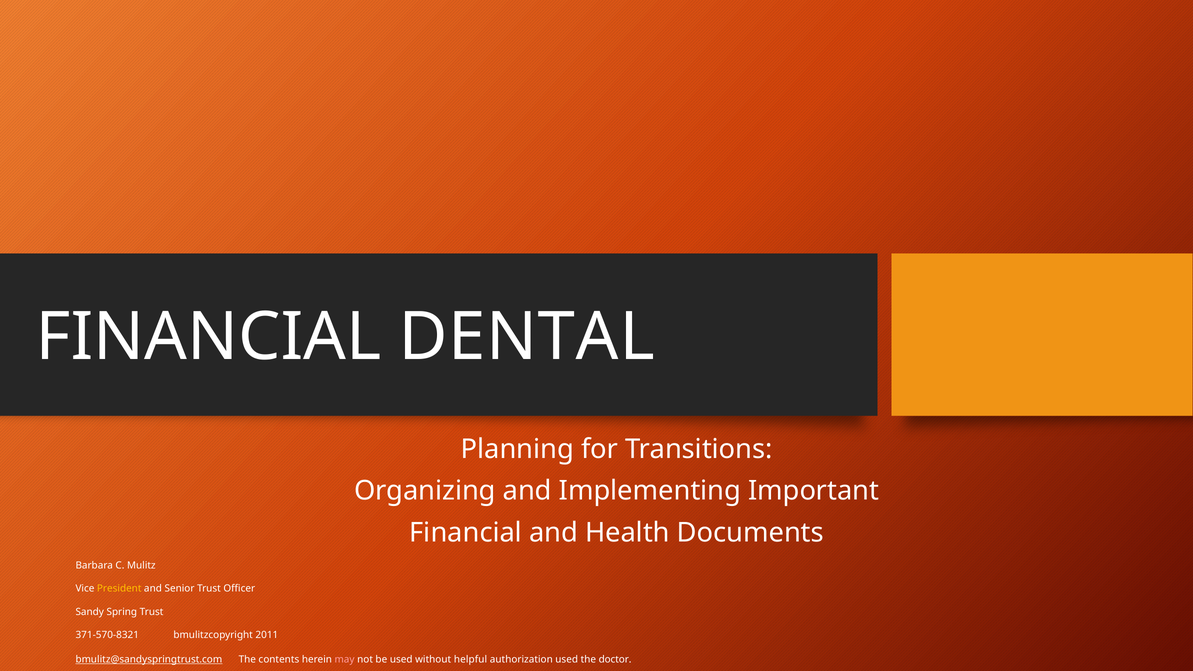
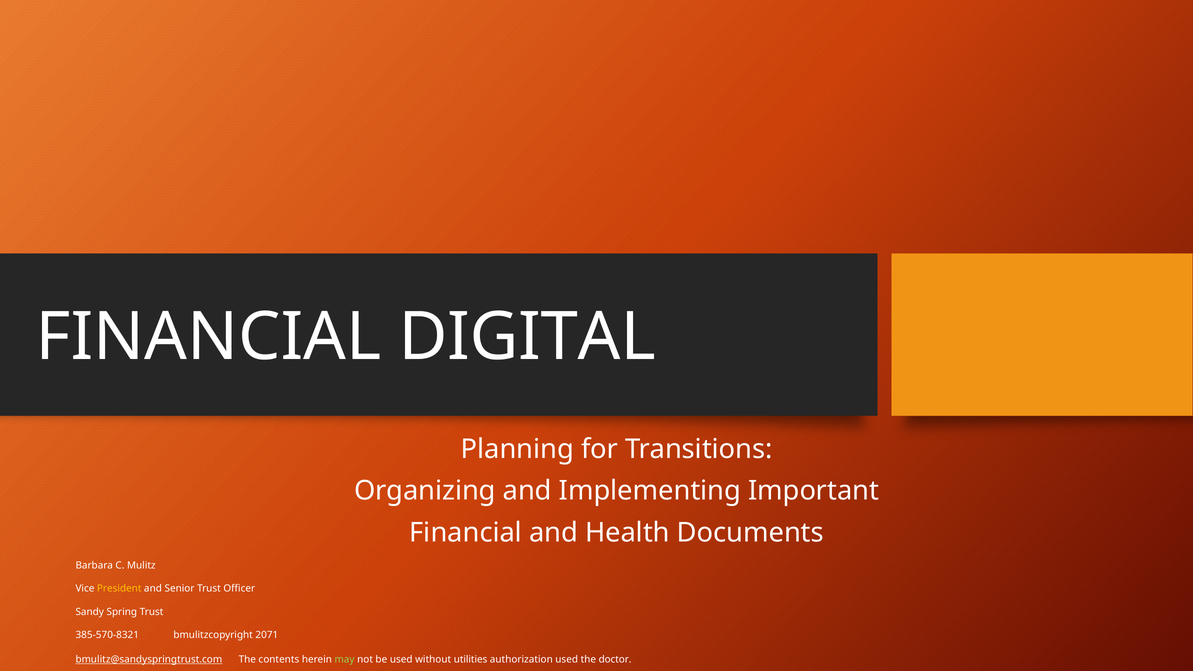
DENTAL: DENTAL -> DIGITAL
371-570-8321: 371-570-8321 -> 385-570-8321
2011: 2011 -> 2071
may colour: pink -> light green
helpful: helpful -> utilities
